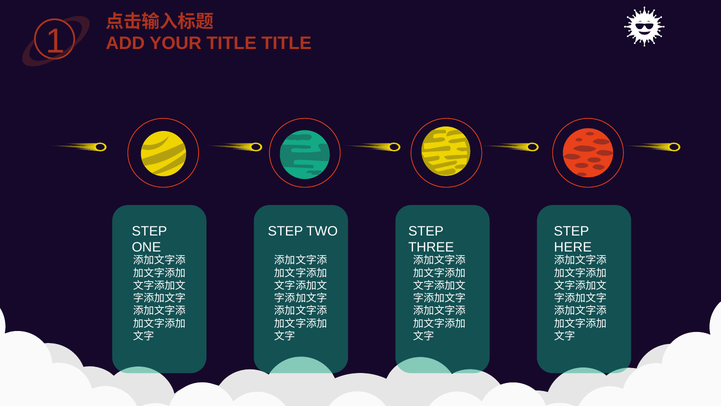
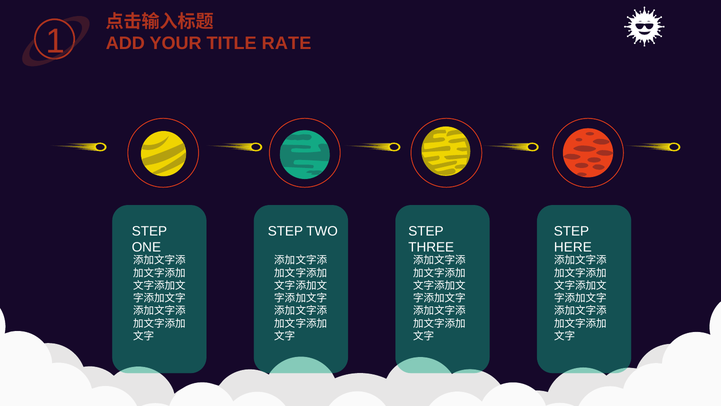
TITLE TITLE: TITLE -> RATE
